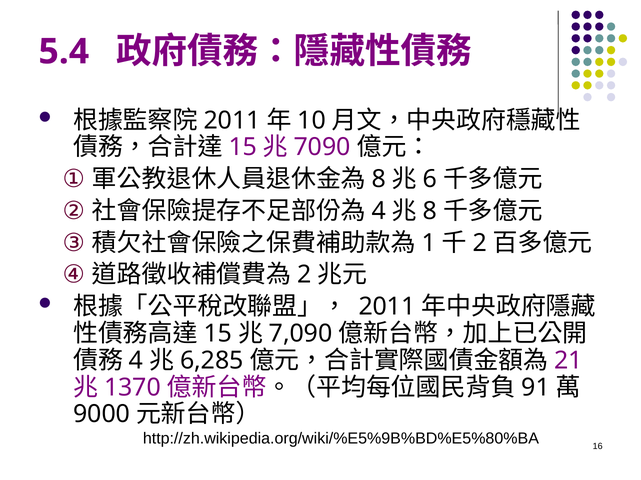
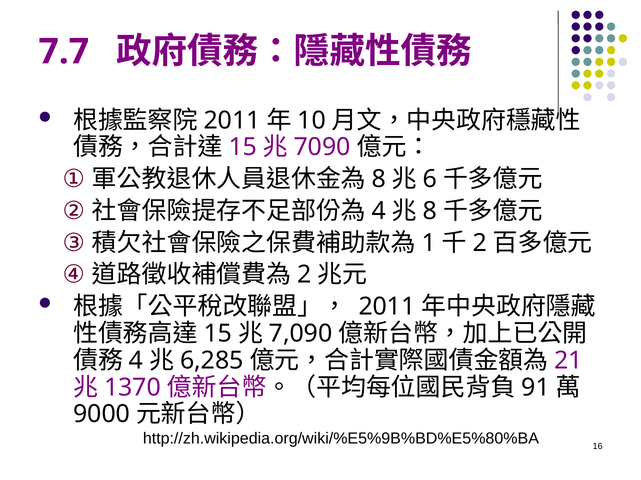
5.4: 5.4 -> 7.7
